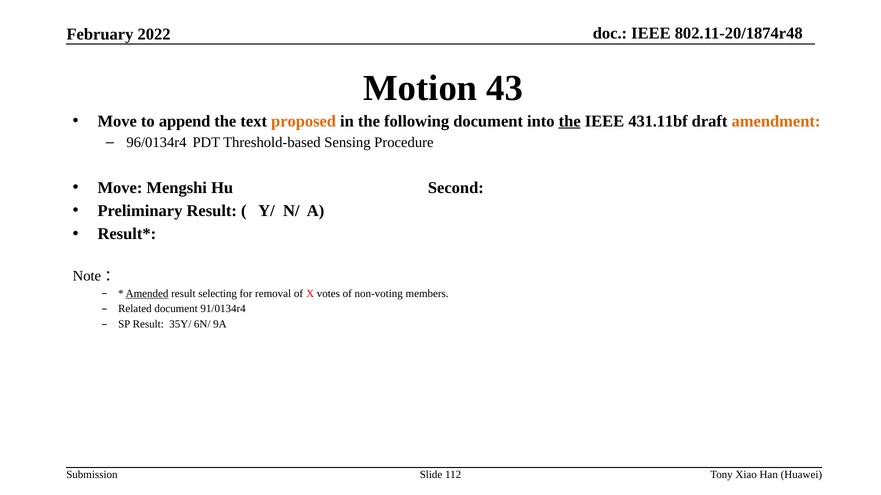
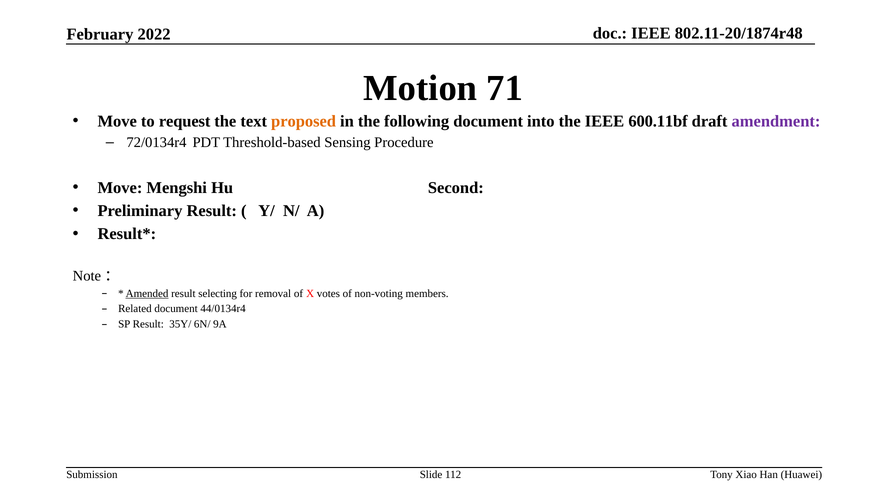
43: 43 -> 71
append: append -> request
the at (570, 121) underline: present -> none
431.11bf: 431.11bf -> 600.11bf
amendment colour: orange -> purple
96/0134r4: 96/0134r4 -> 72/0134r4
91/0134r4: 91/0134r4 -> 44/0134r4
